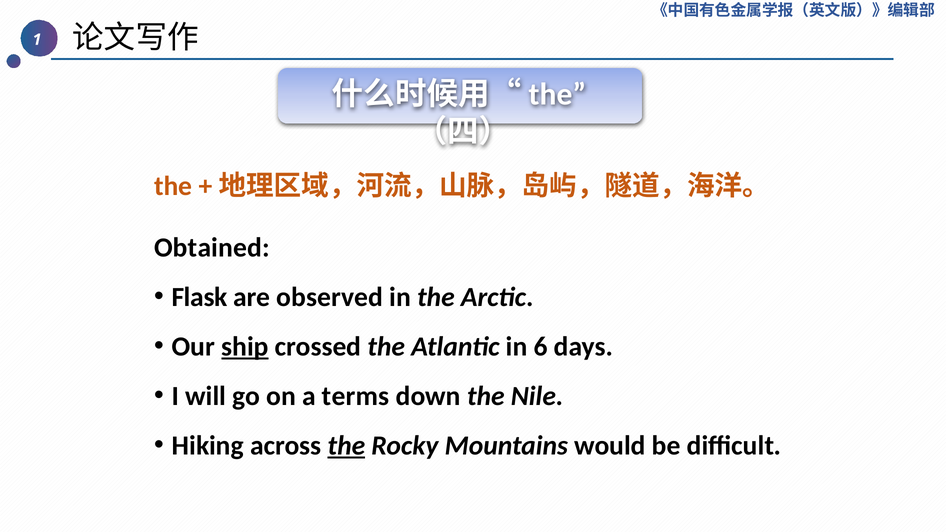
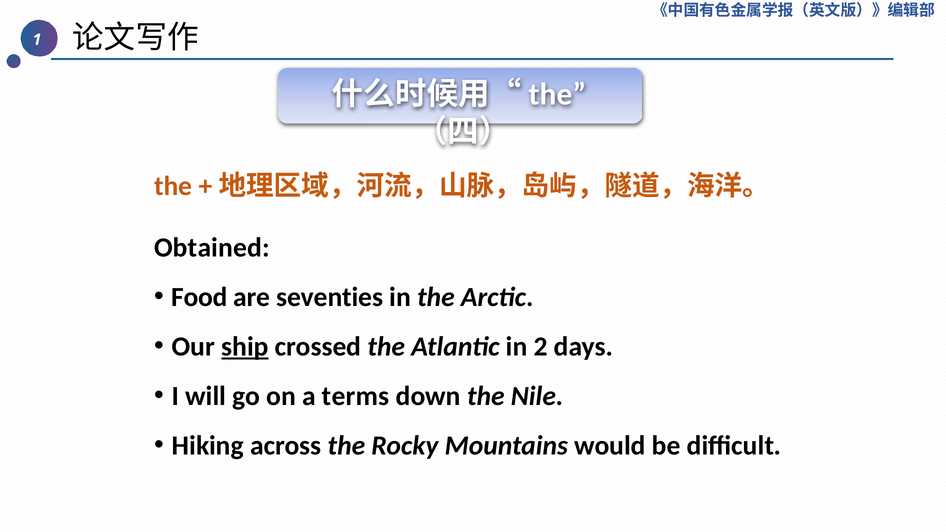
Flask: Flask -> Food
observed: observed -> seventies
6: 6 -> 2
the at (346, 446) underline: present -> none
